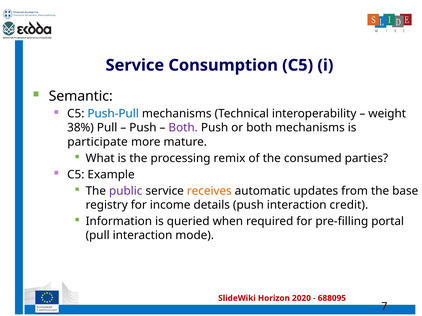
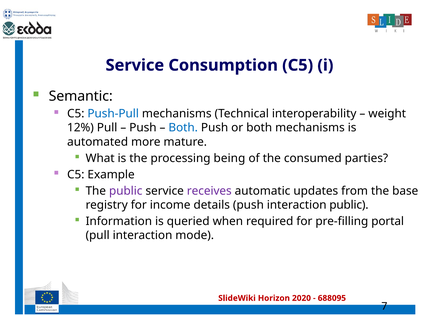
38%: 38% -> 12%
Both at (183, 128) colour: purple -> blue
participate: participate -> automated
remix: remix -> being
receives colour: orange -> purple
interaction credit: credit -> public
